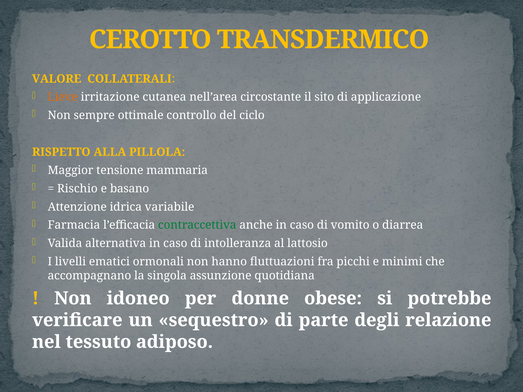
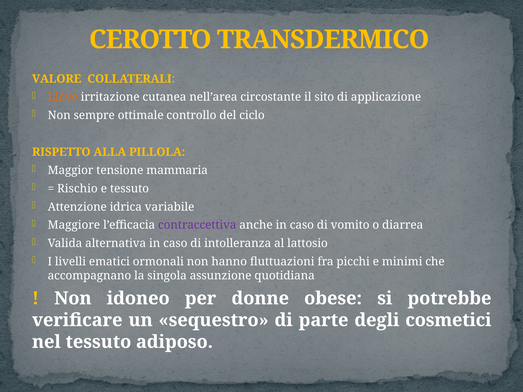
e basano: basano -> tessuto
Farmacia: Farmacia -> Maggiore
contraccettiva colour: green -> purple
relazione: relazione -> cosmetici
